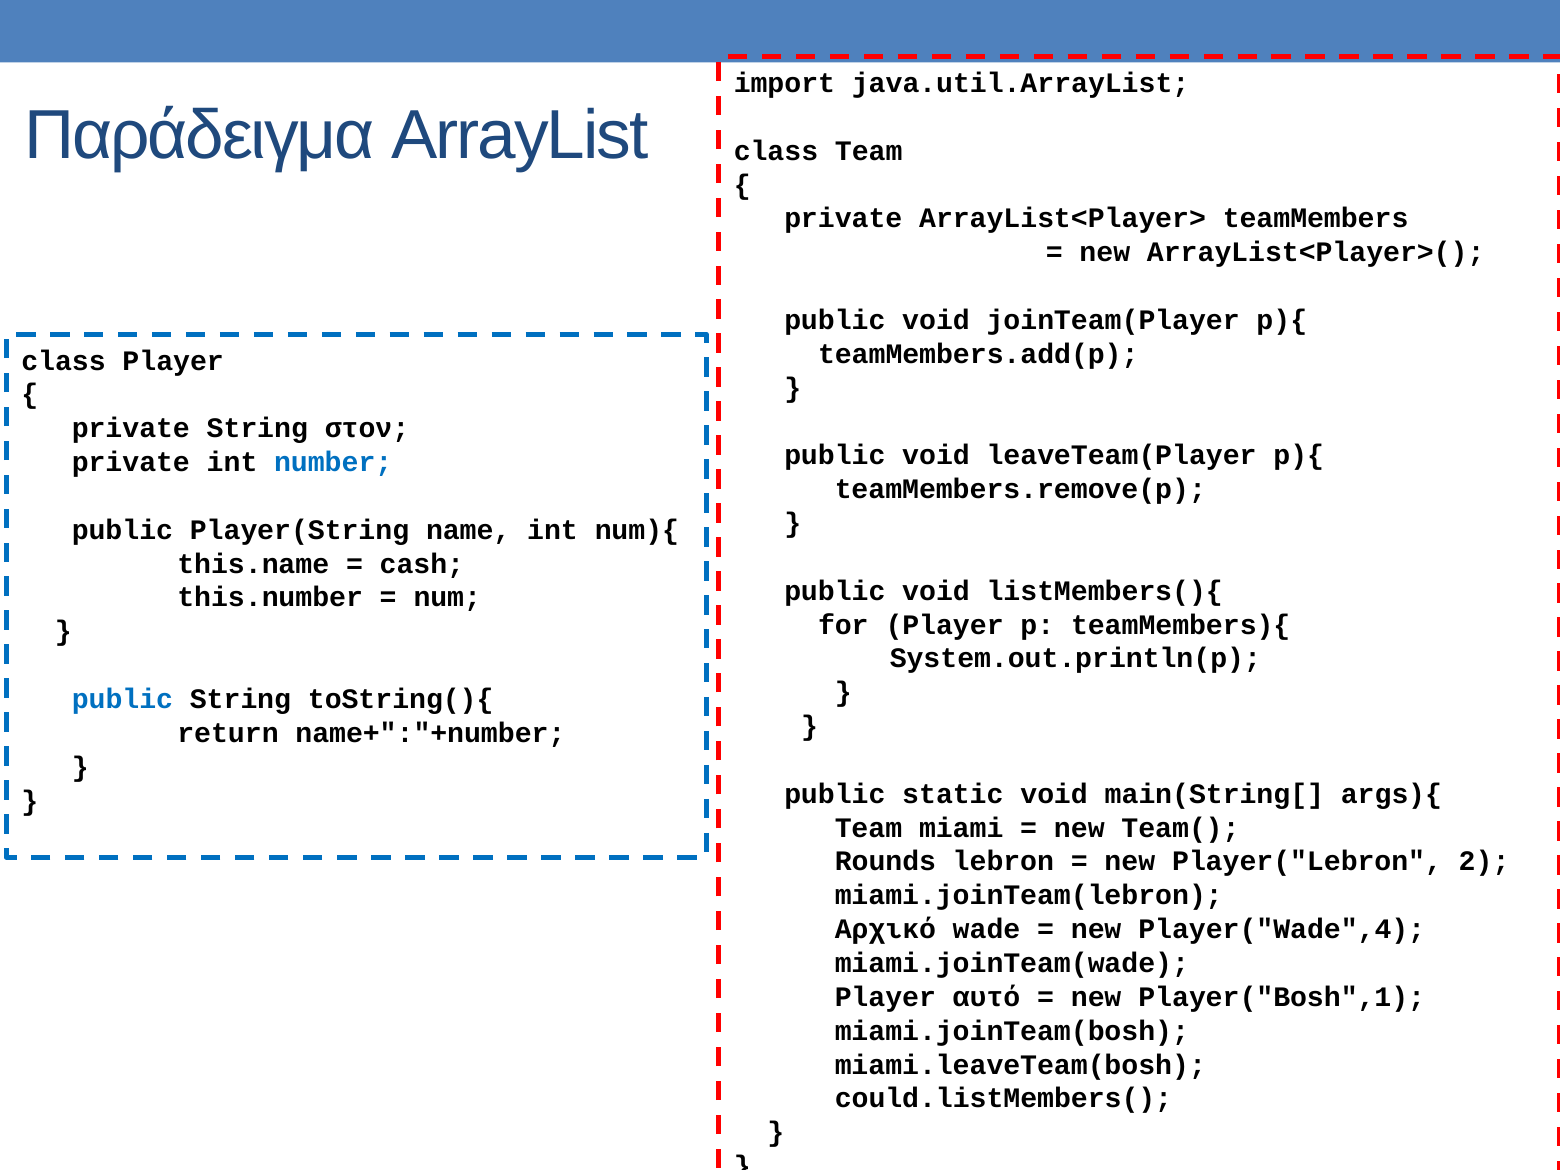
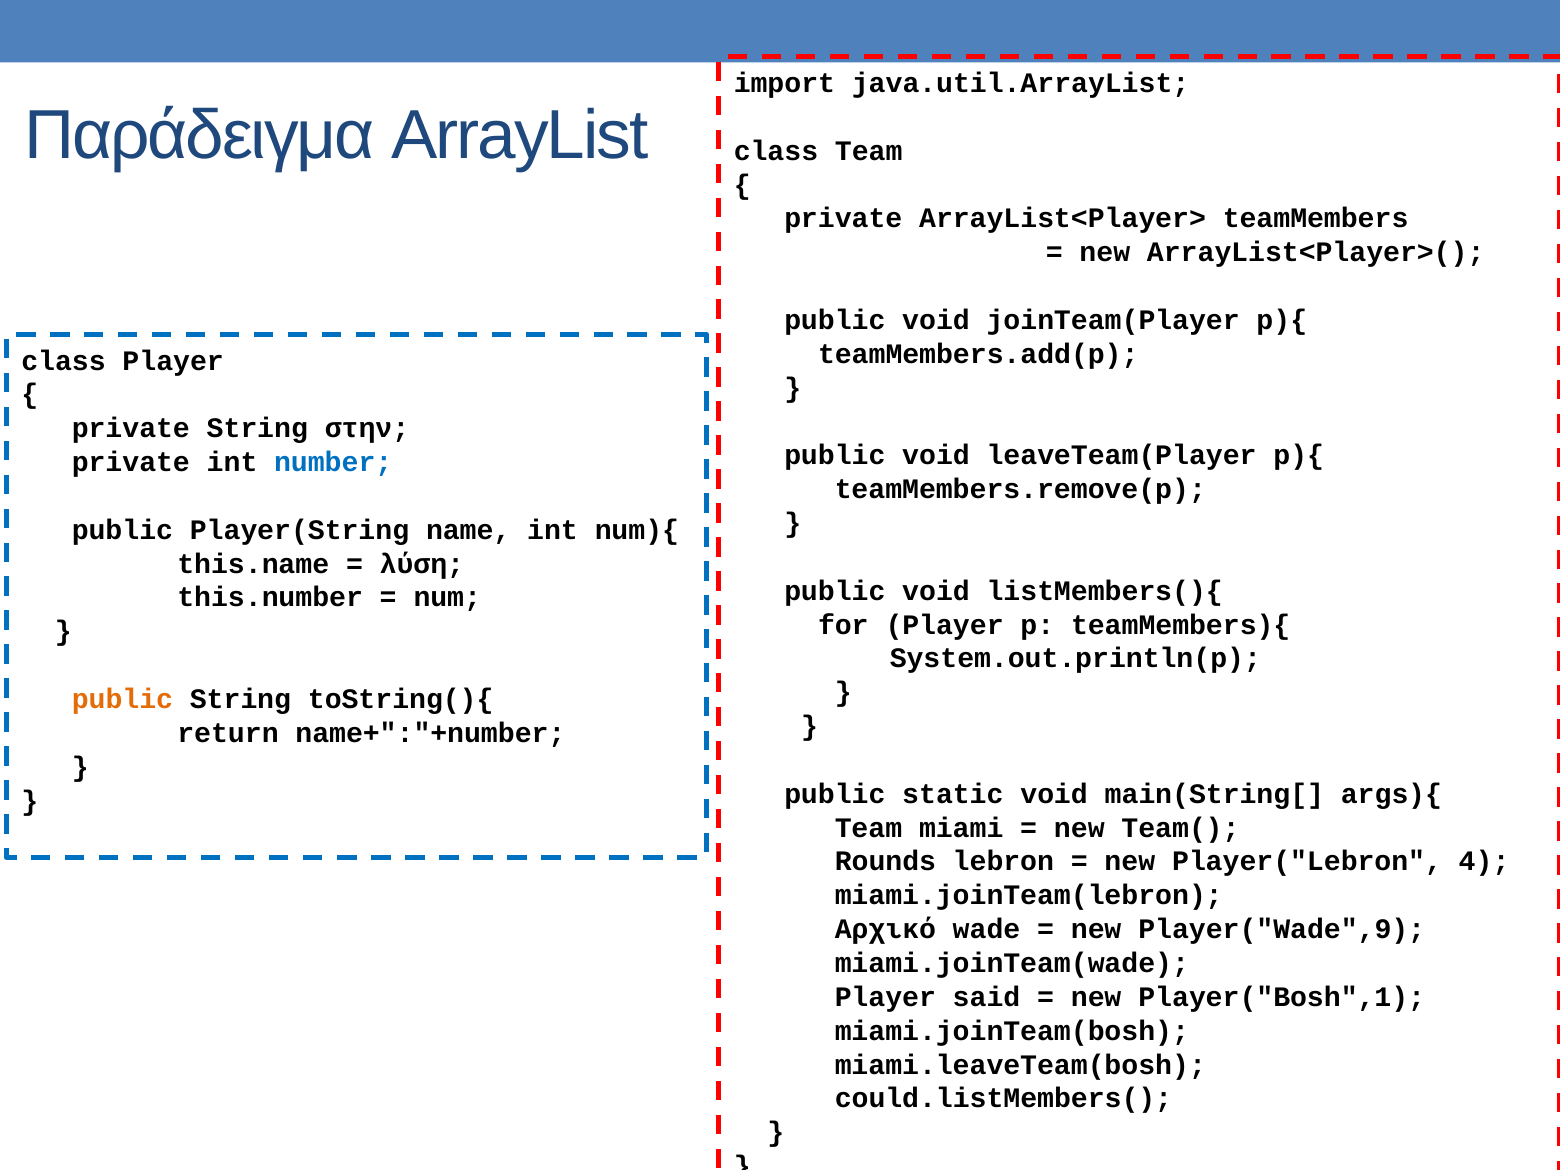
στον: στον -> στην
cash: cash -> λύση
public at (123, 699) colour: blue -> orange
2: 2 -> 4
Player("Wade",4: Player("Wade",4 -> Player("Wade",9
αυτό: αυτό -> said
